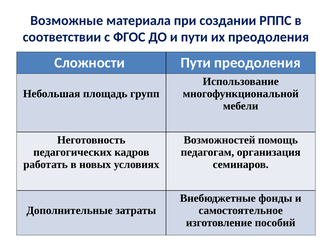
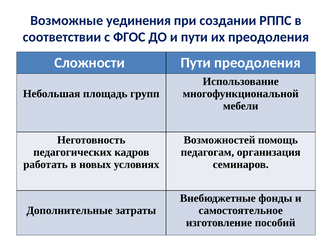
материала: материала -> уединения
